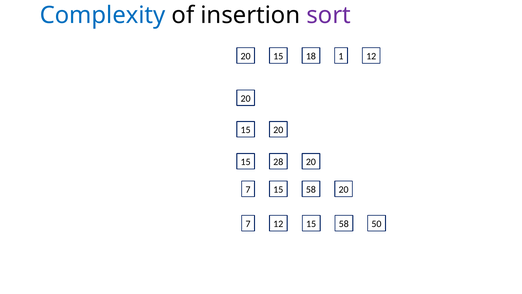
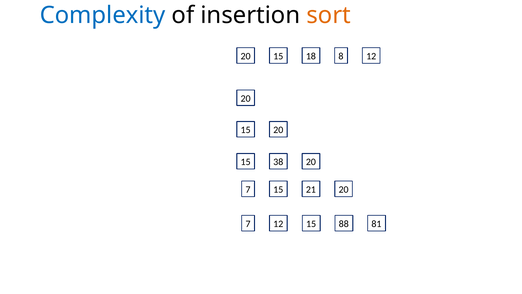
sort colour: purple -> orange
1: 1 -> 8
28: 28 -> 38
58 at (311, 189): 58 -> 21
58 at (344, 224): 58 -> 88
50: 50 -> 81
